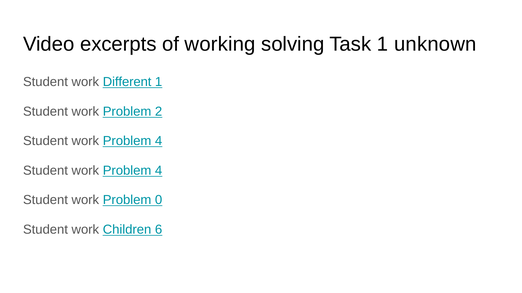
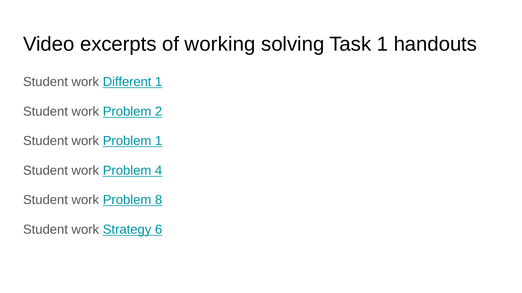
unknown: unknown -> handouts
4 at (159, 141): 4 -> 1
0: 0 -> 8
Children: Children -> Strategy
